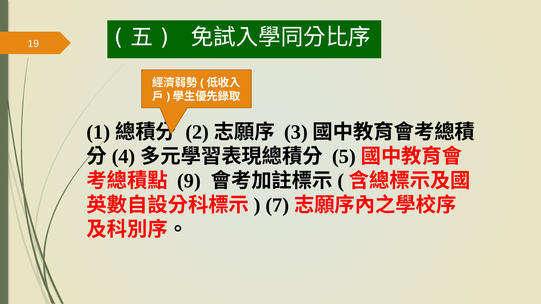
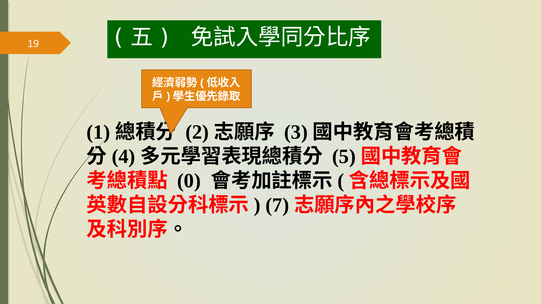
9: 9 -> 0
